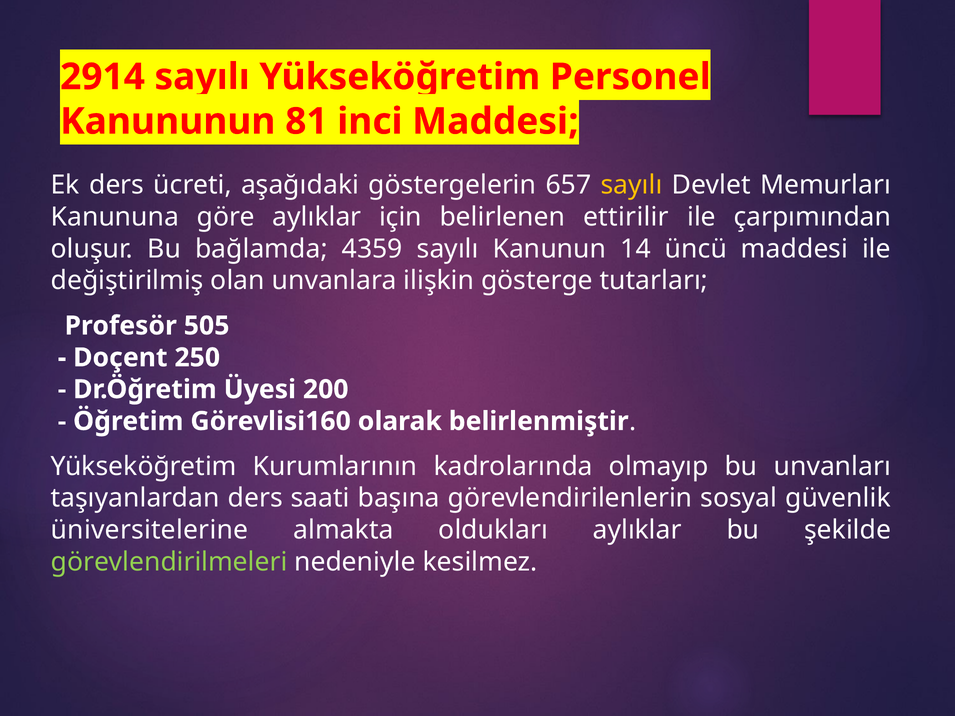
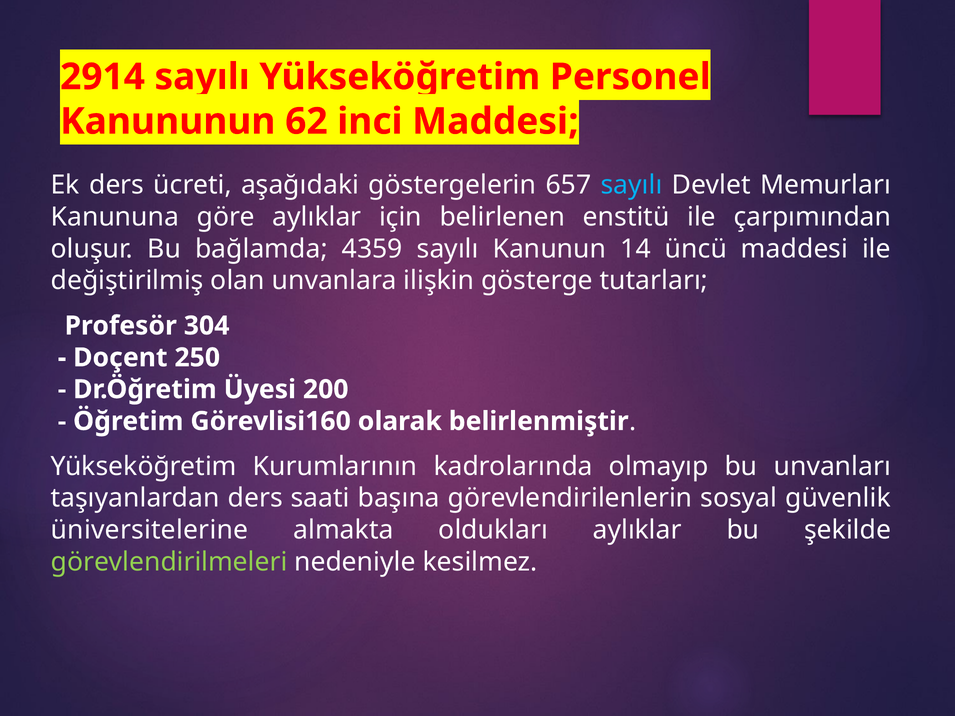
81: 81 -> 62
sayılı at (632, 185) colour: yellow -> light blue
ettirilir: ettirilir -> enstitü
505: 505 -> 304
